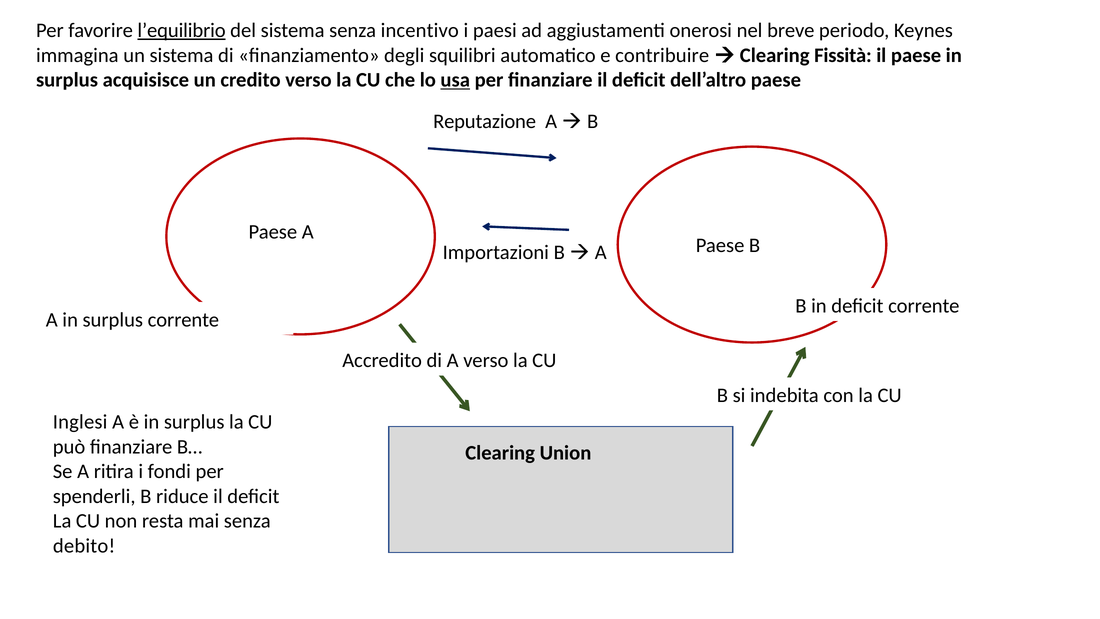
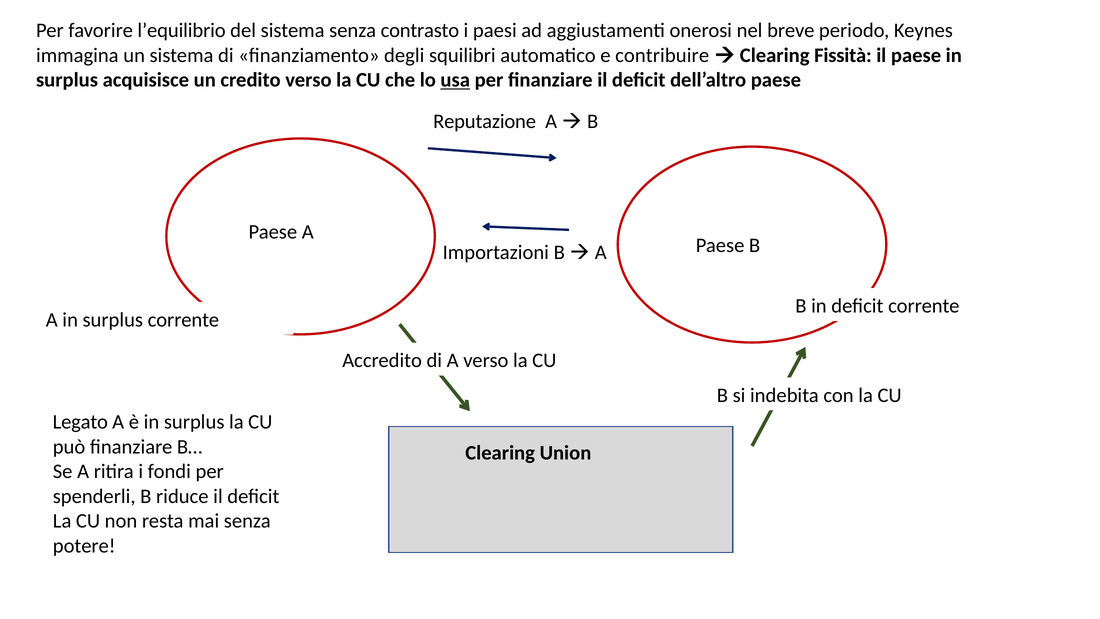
l’equilibrio underline: present -> none
incentivo: incentivo -> contrasto
Inglesi: Inglesi -> Legato
debito: debito -> potere
